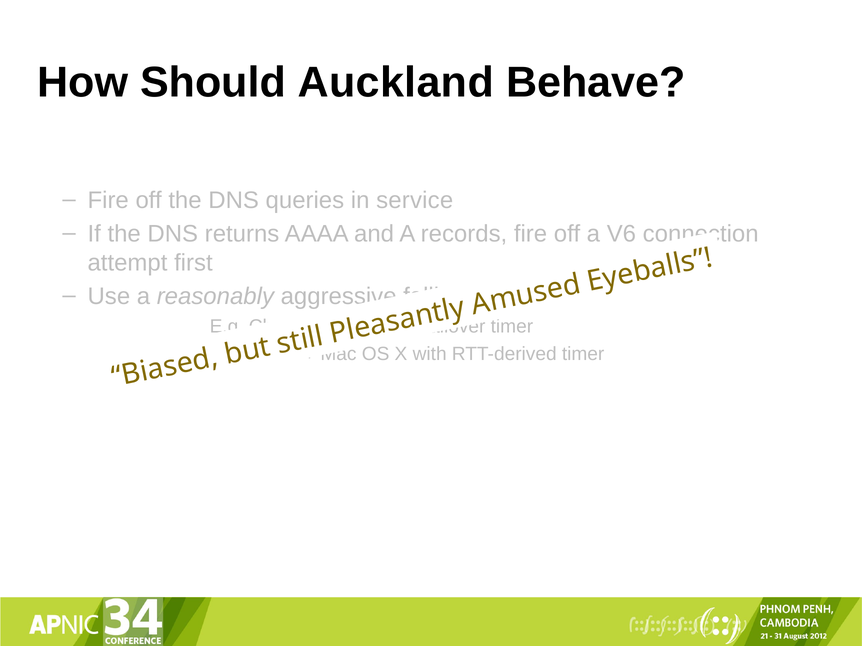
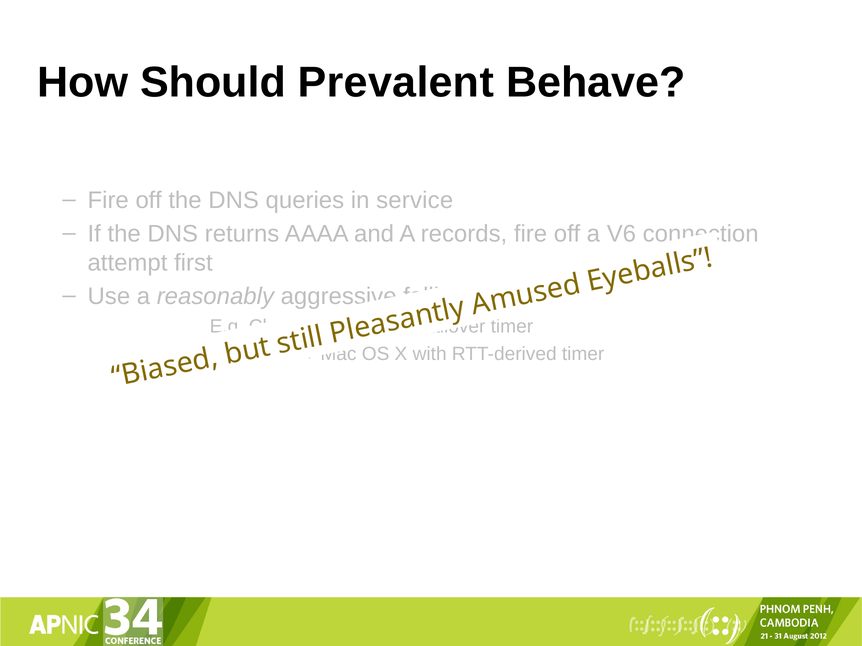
Auckland: Auckland -> Prevalent
